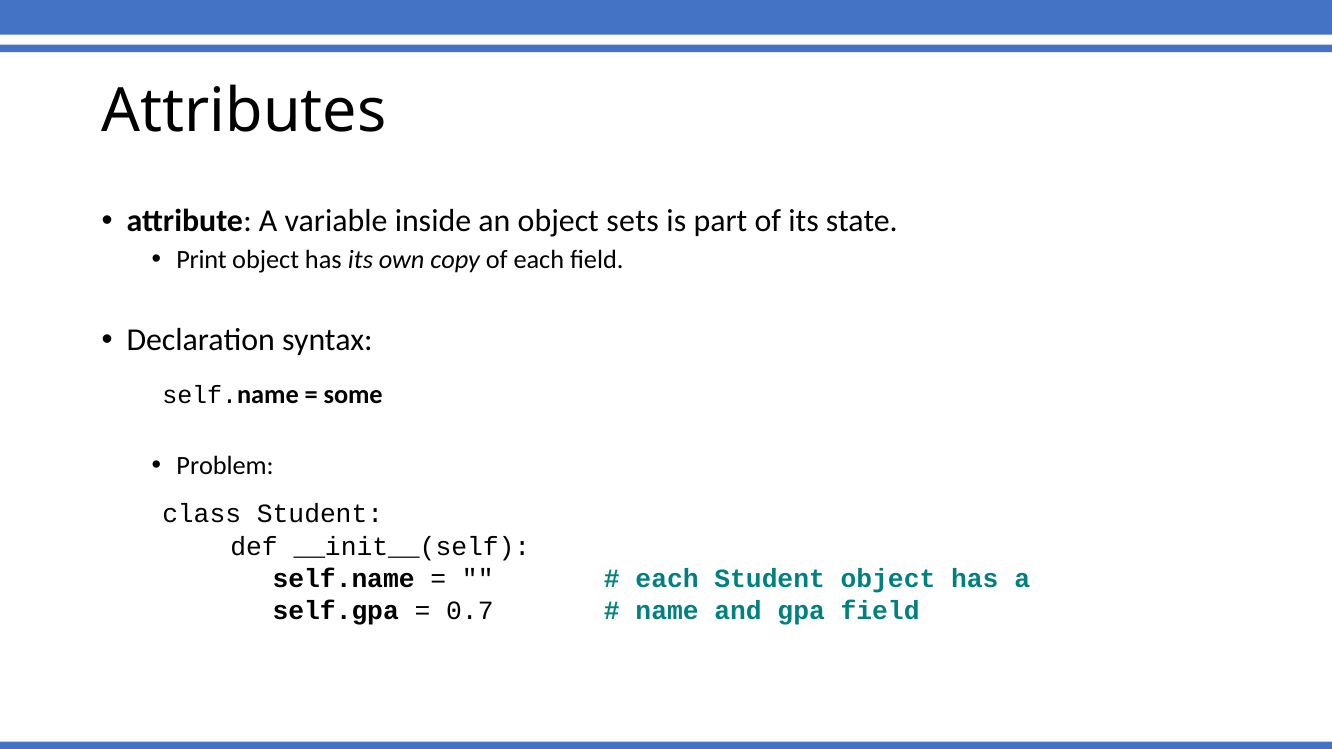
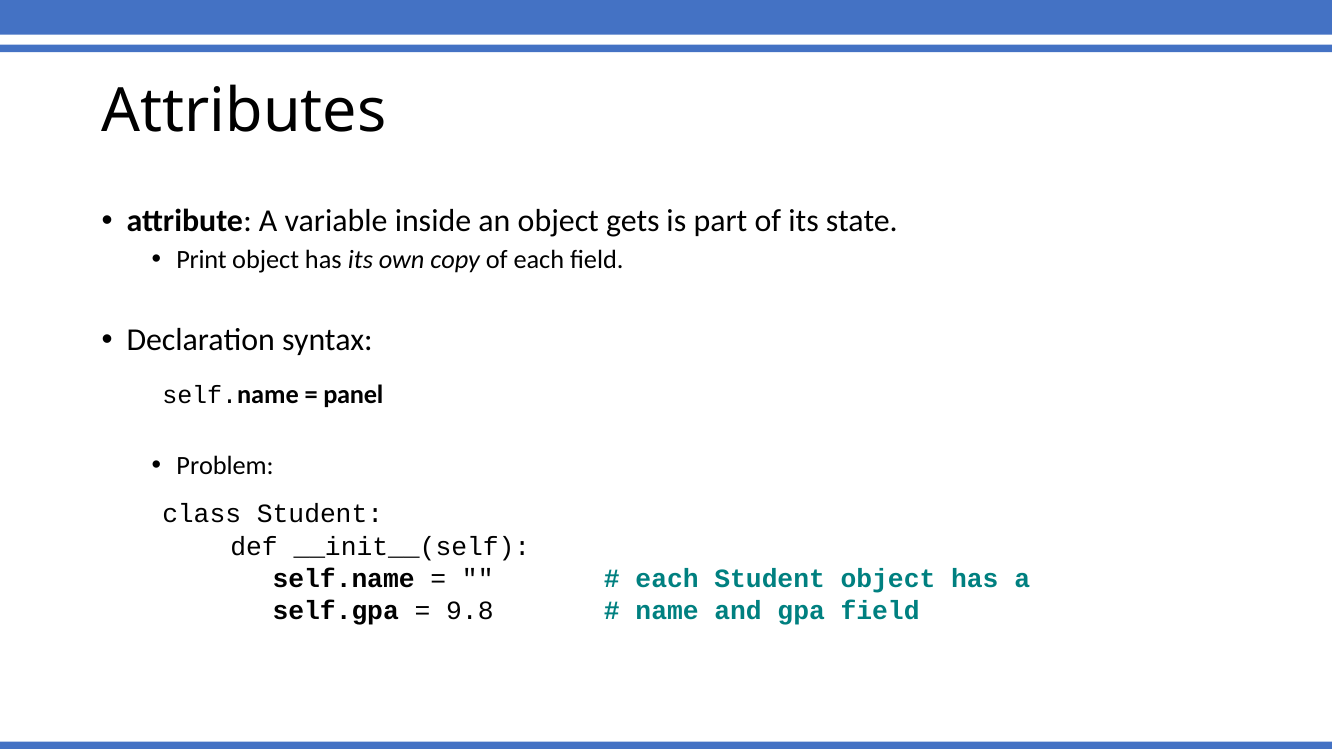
sets: sets -> gets
some: some -> panel
0.7: 0.7 -> 9.8
